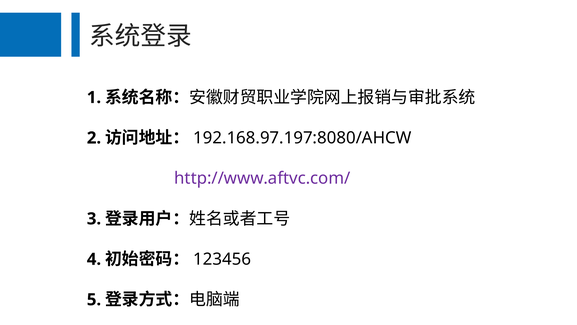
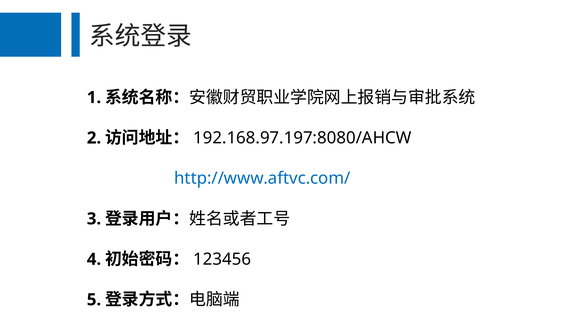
http://www.aftvc.com/ colour: purple -> blue
